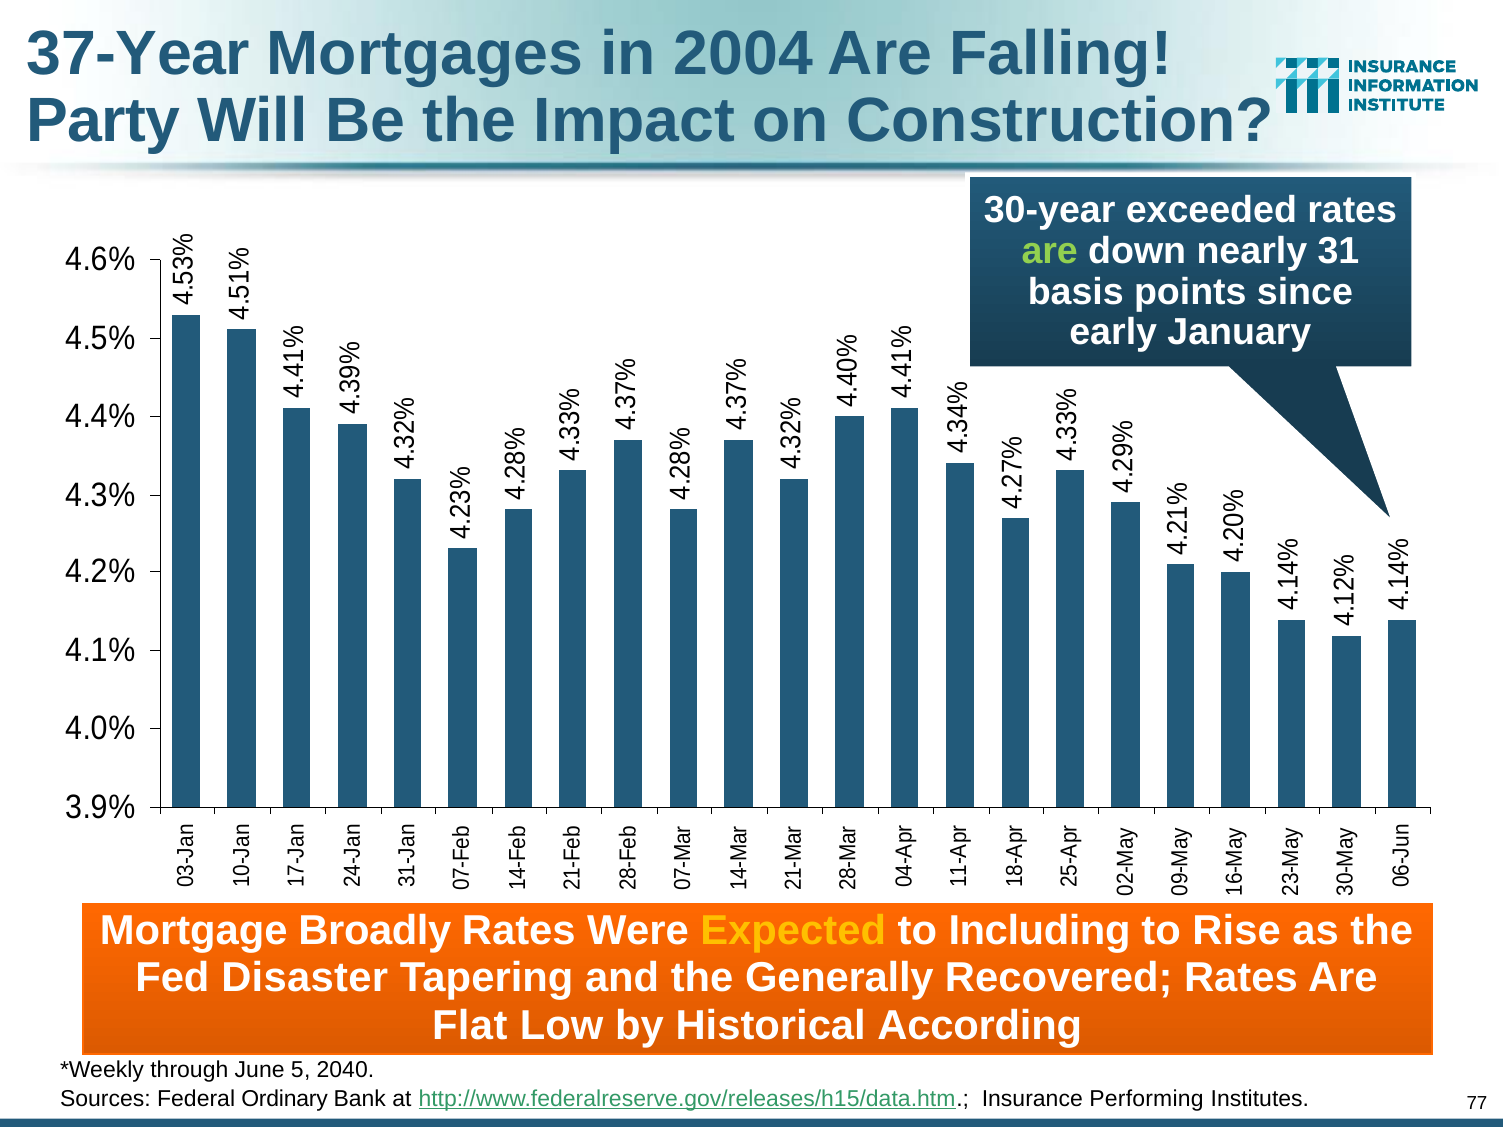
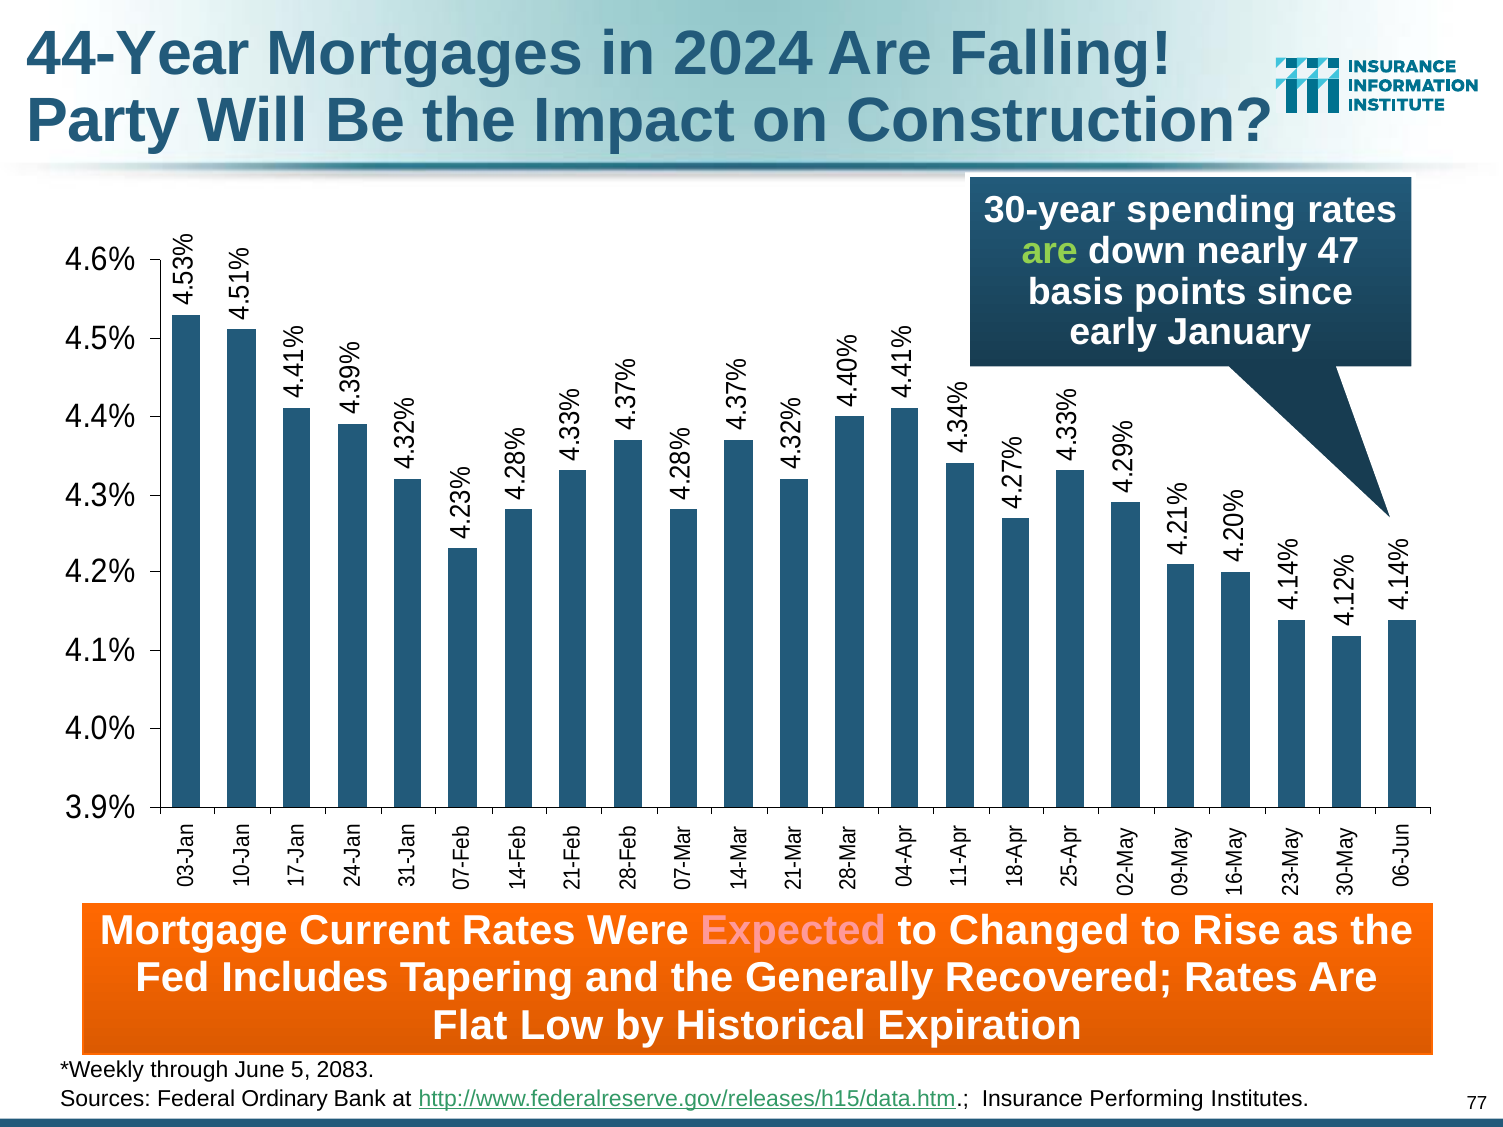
37-Year: 37-Year -> 44-Year
2004: 2004 -> 2024
exceeded: exceeded -> spending
31: 31 -> 47
Broadly: Broadly -> Current
Expected colour: yellow -> pink
Including: Including -> Changed
Disaster: Disaster -> Includes
According: According -> Expiration
2040: 2040 -> 2083
